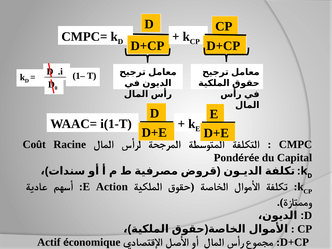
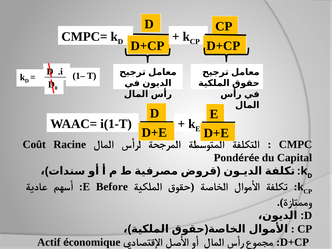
Action: Action -> Before
